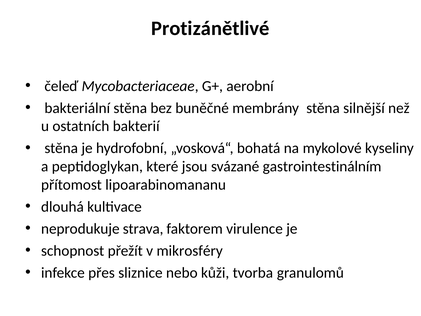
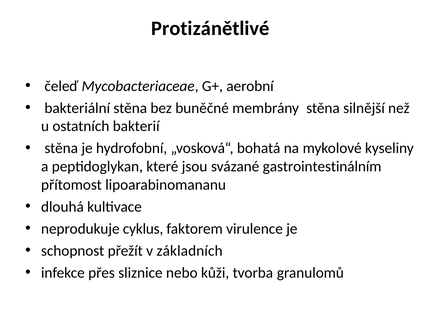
strava: strava -> cyklus
mikrosféry: mikrosféry -> základních
